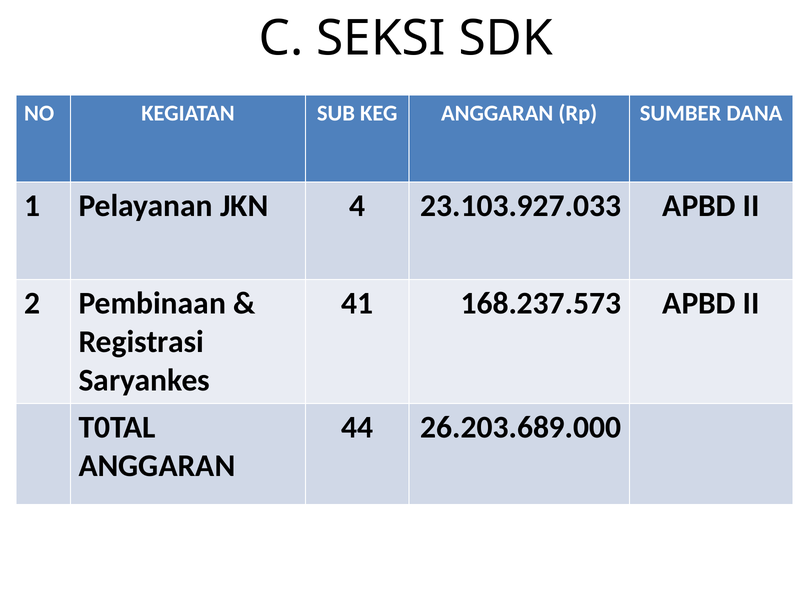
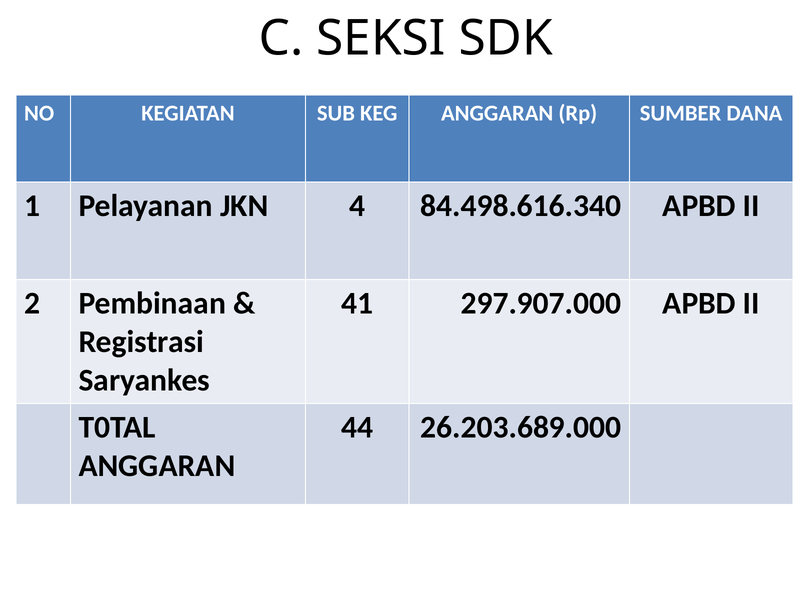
23.103.927.033: 23.103.927.033 -> 84.498.616.340
168.237.573: 168.237.573 -> 297.907.000
